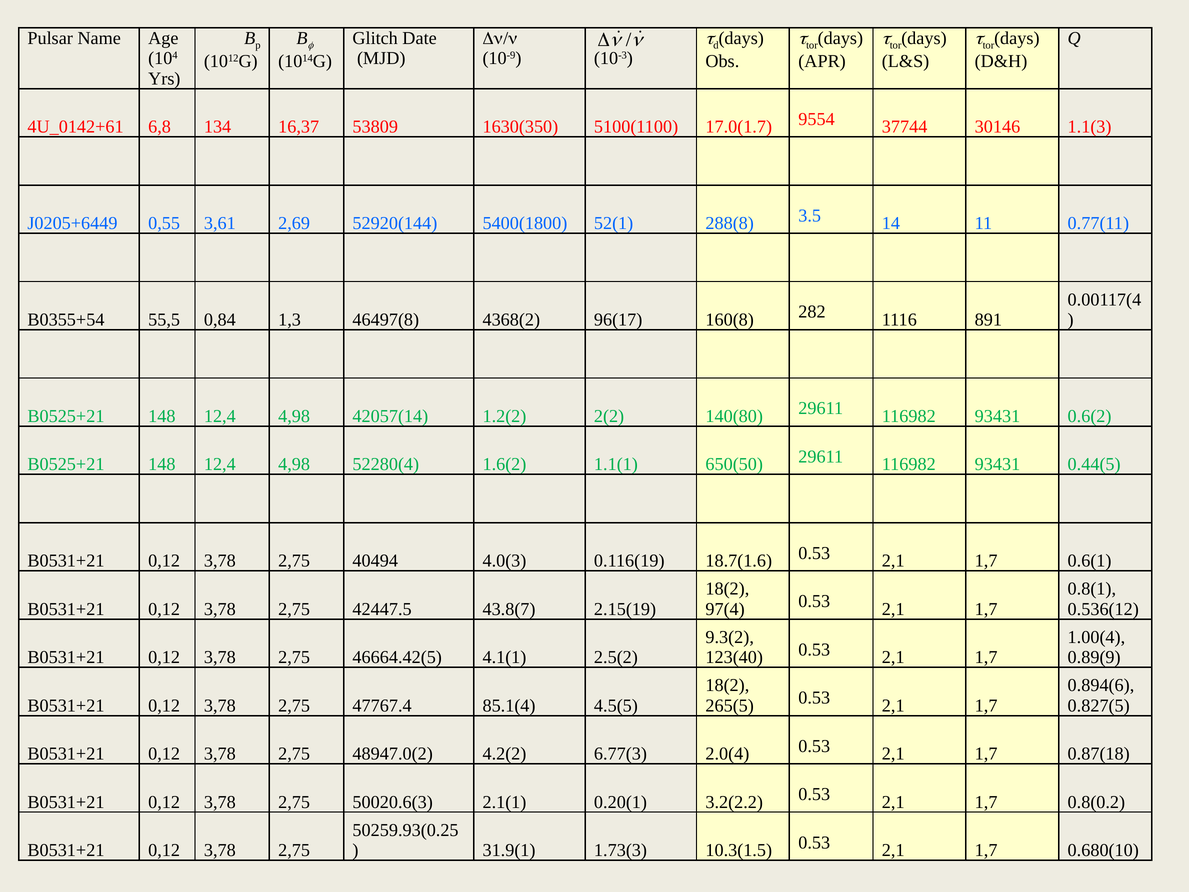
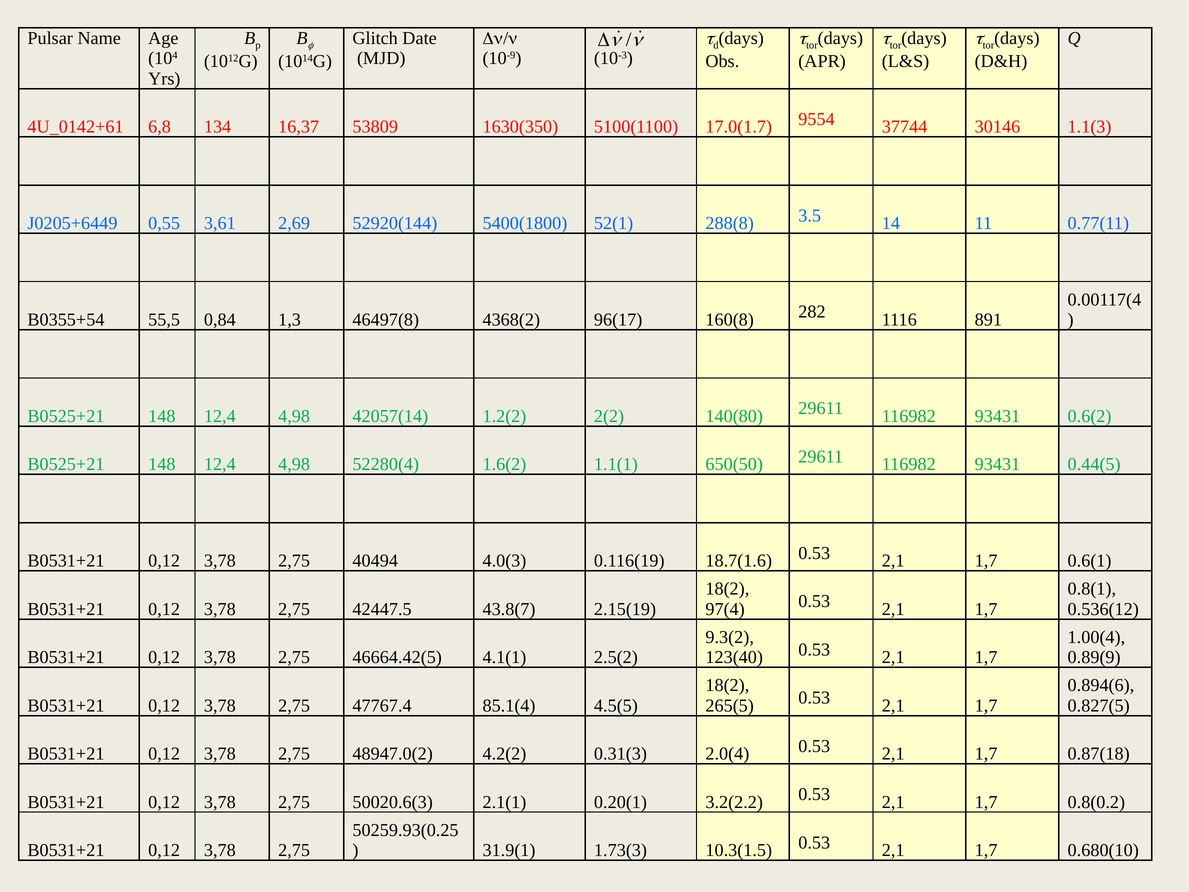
6.77(3: 6.77(3 -> 0.31(3
